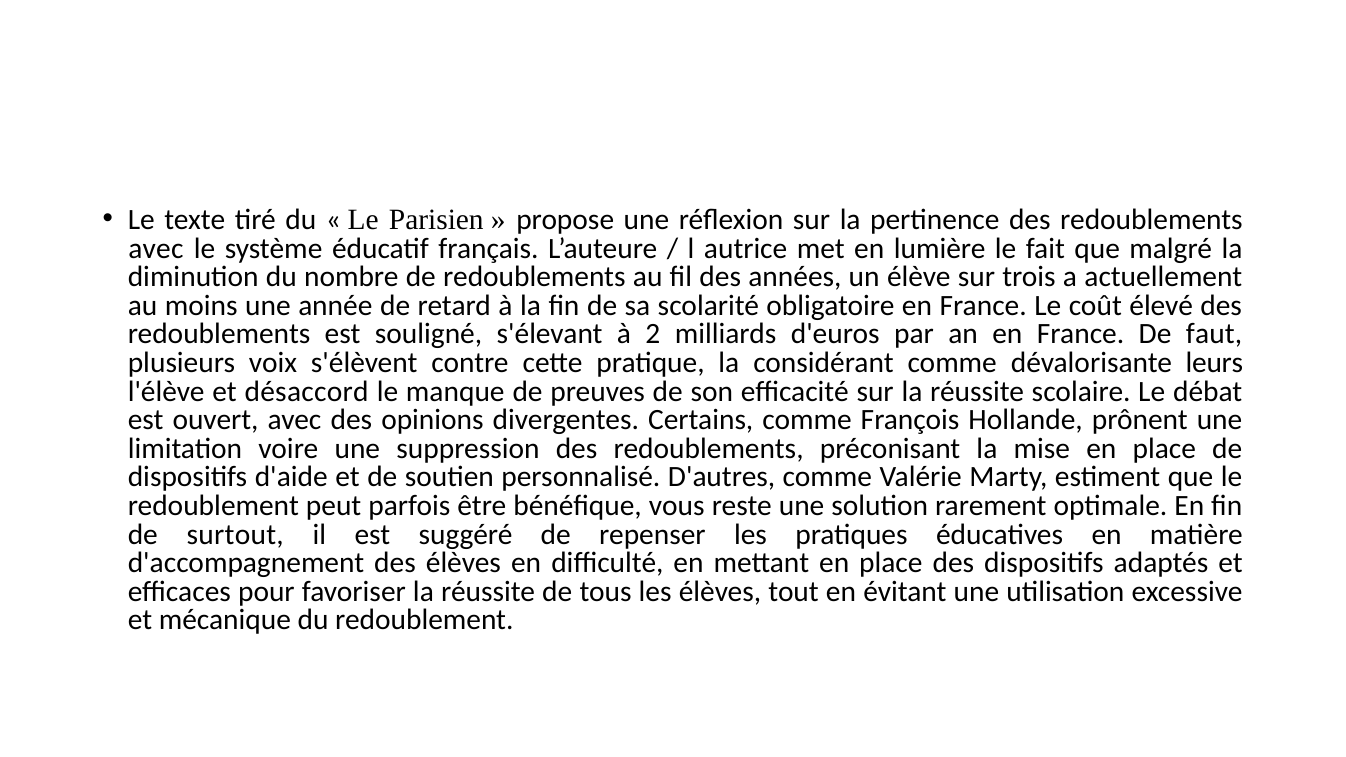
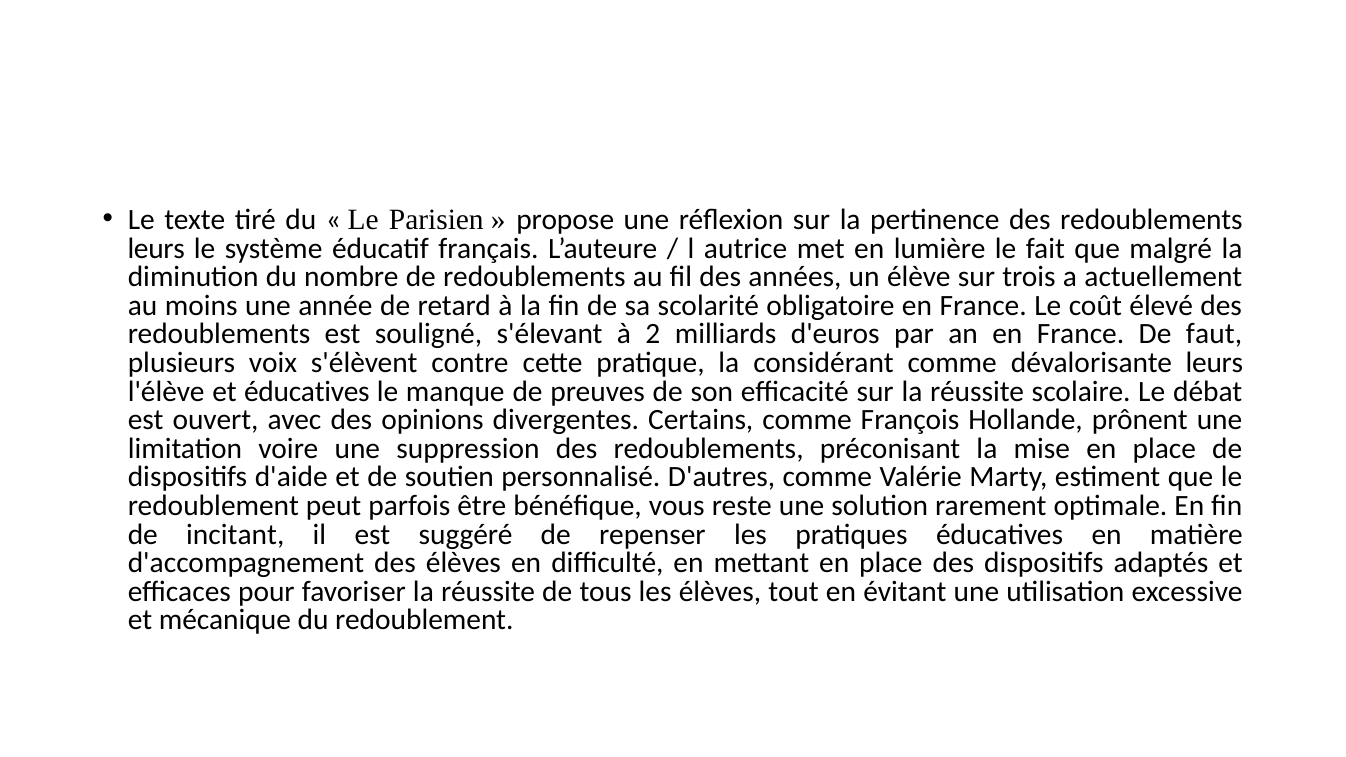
avec at (156, 248): avec -> leurs
et désaccord: désaccord -> éducatives
surtout: surtout -> incitant
